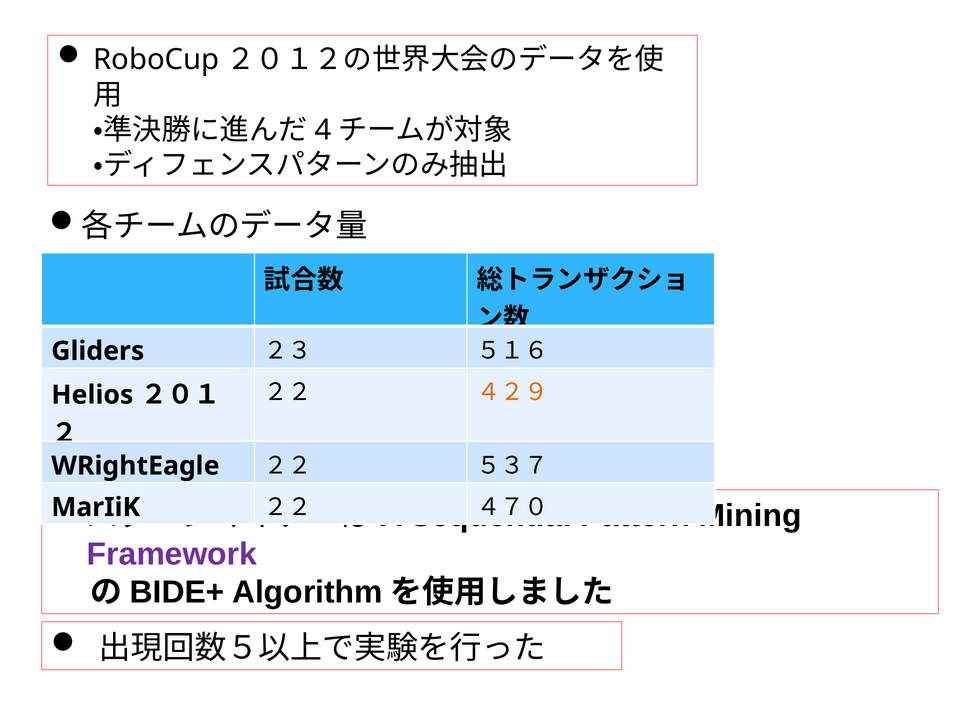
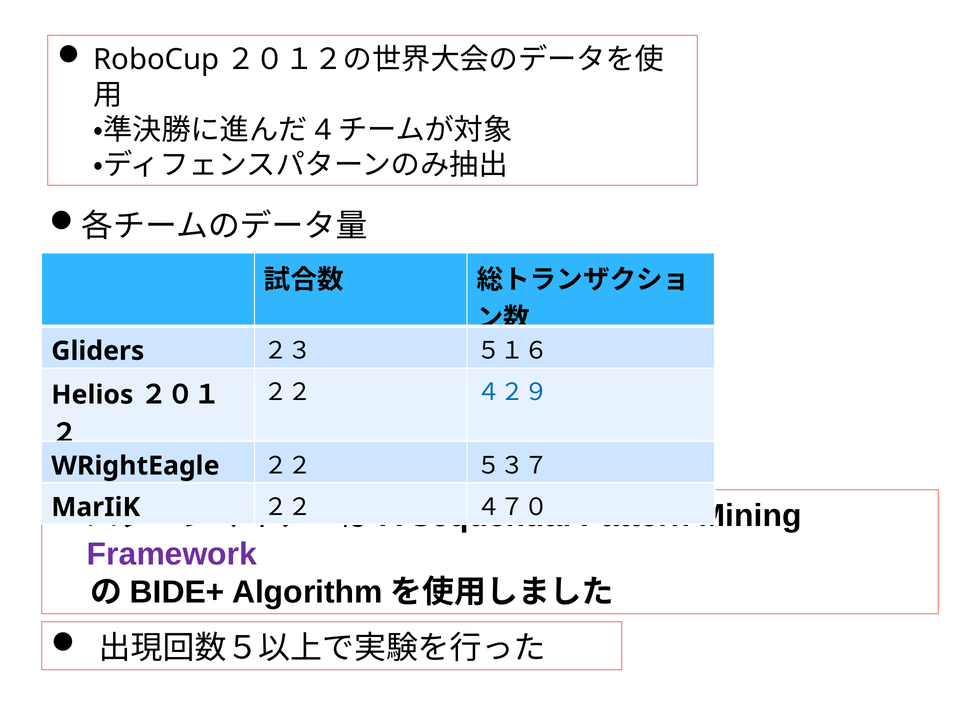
４２９ colour: orange -> blue
